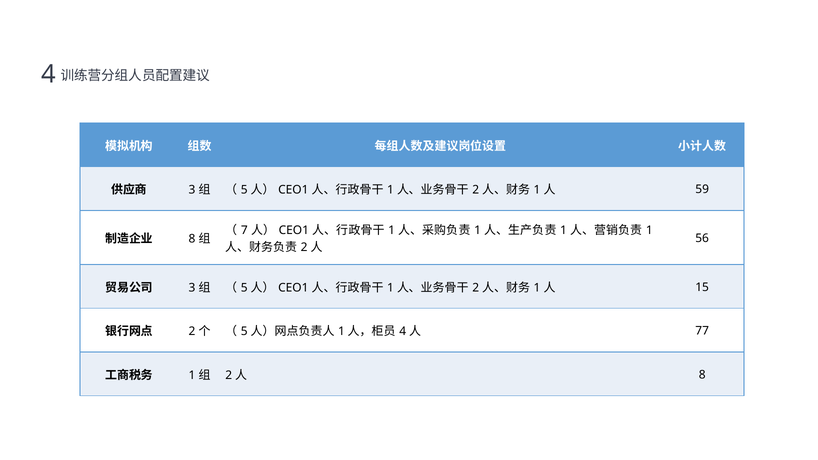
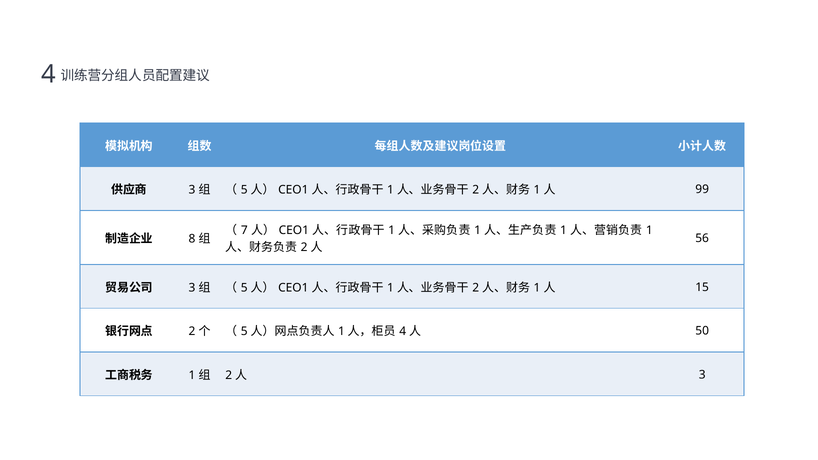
59: 59 -> 99
77: 77 -> 50
8 at (702, 375): 8 -> 3
